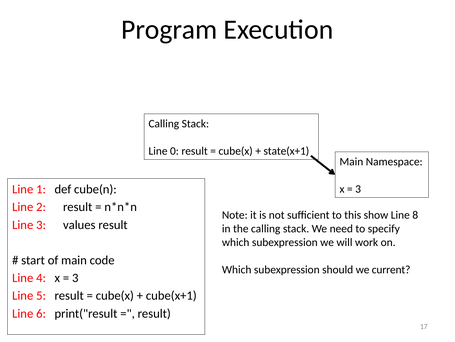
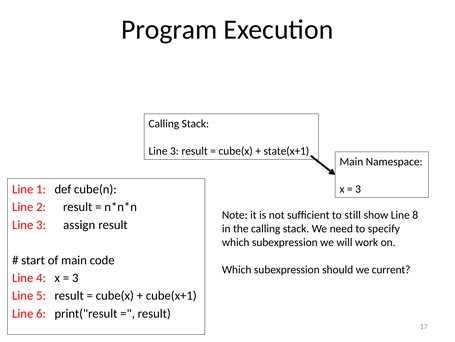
0 at (174, 151): 0 -> 3
this: this -> still
values: values -> assign
